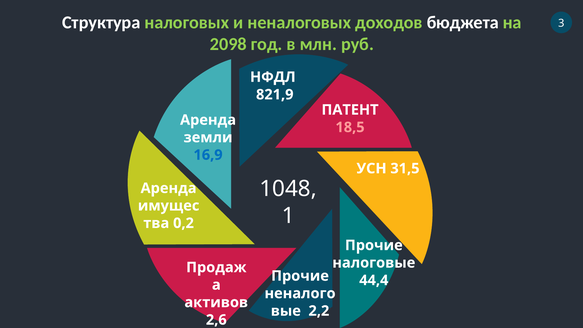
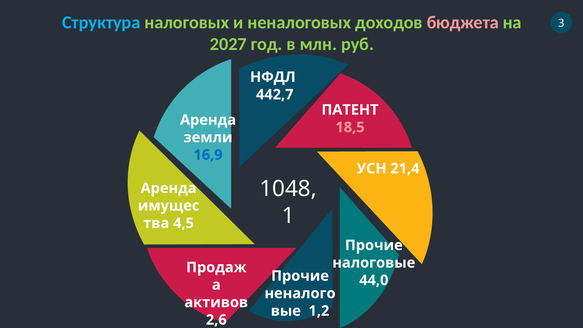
Структура colour: white -> light blue
бюджета colour: white -> pink
2098: 2098 -> 2027
821,9: 821,9 -> 442,7
31,5: 31,5 -> 21,4
0,2: 0,2 -> 4,5
44,4: 44,4 -> 44,0
2,2: 2,2 -> 1,2
